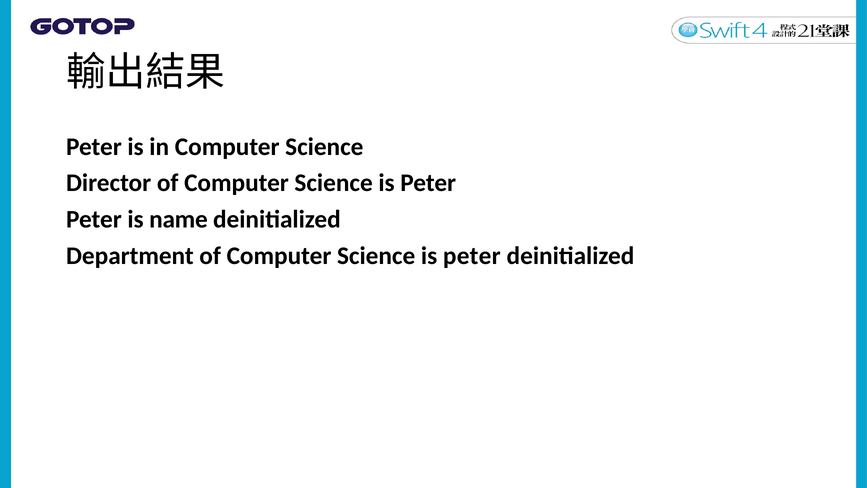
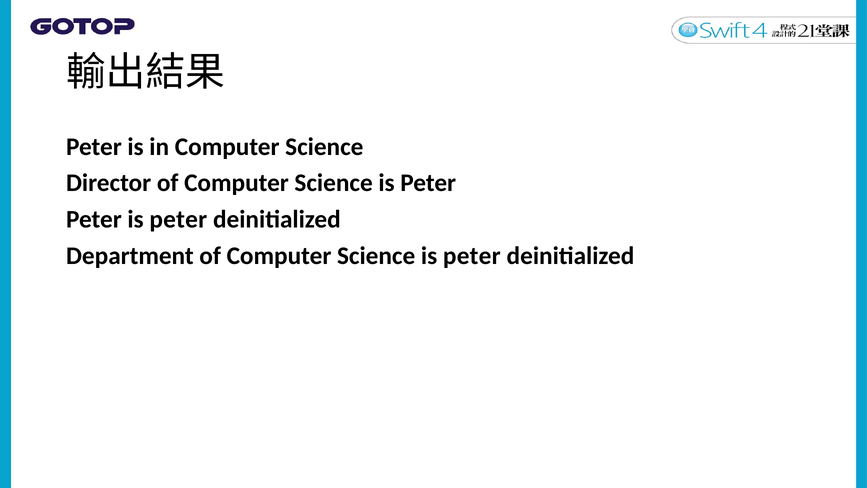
Peter is name: name -> peter
